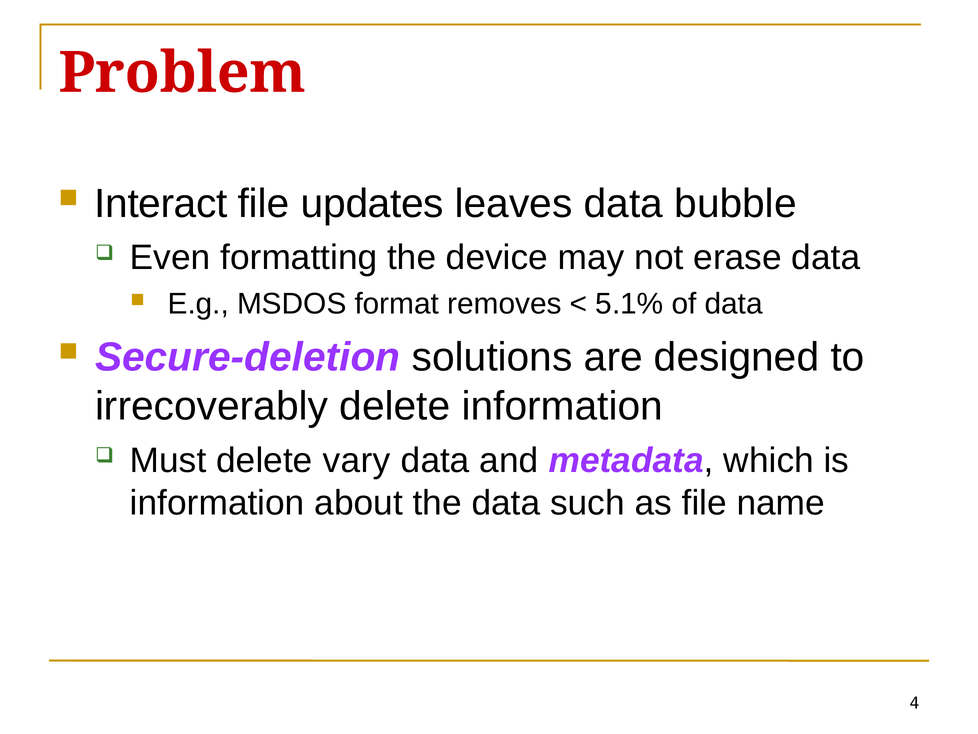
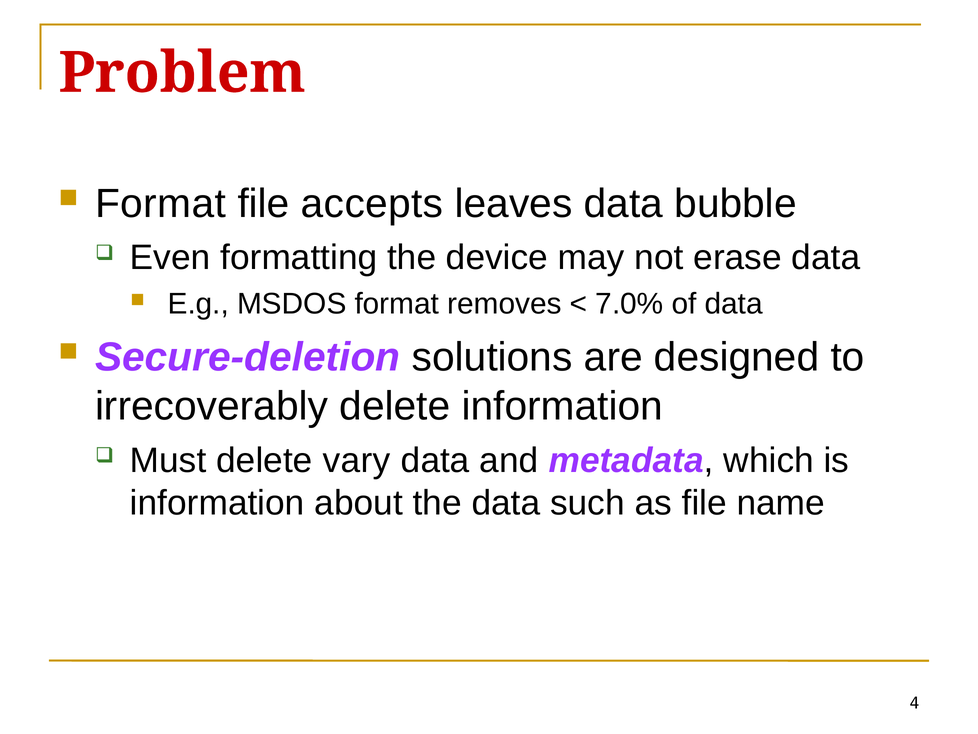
Interact at (161, 203): Interact -> Format
updates: updates -> accepts
5.1%: 5.1% -> 7.0%
